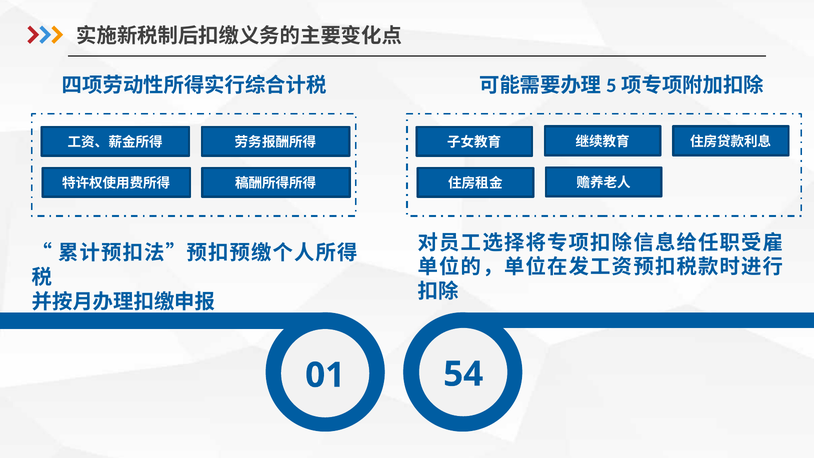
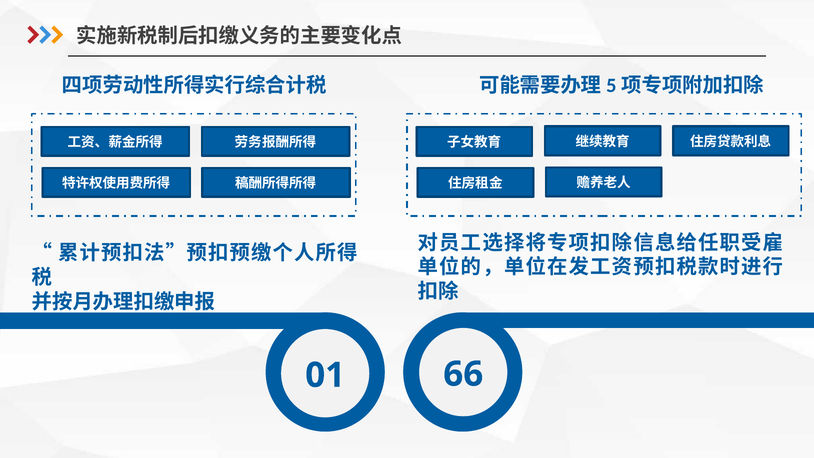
54: 54 -> 66
